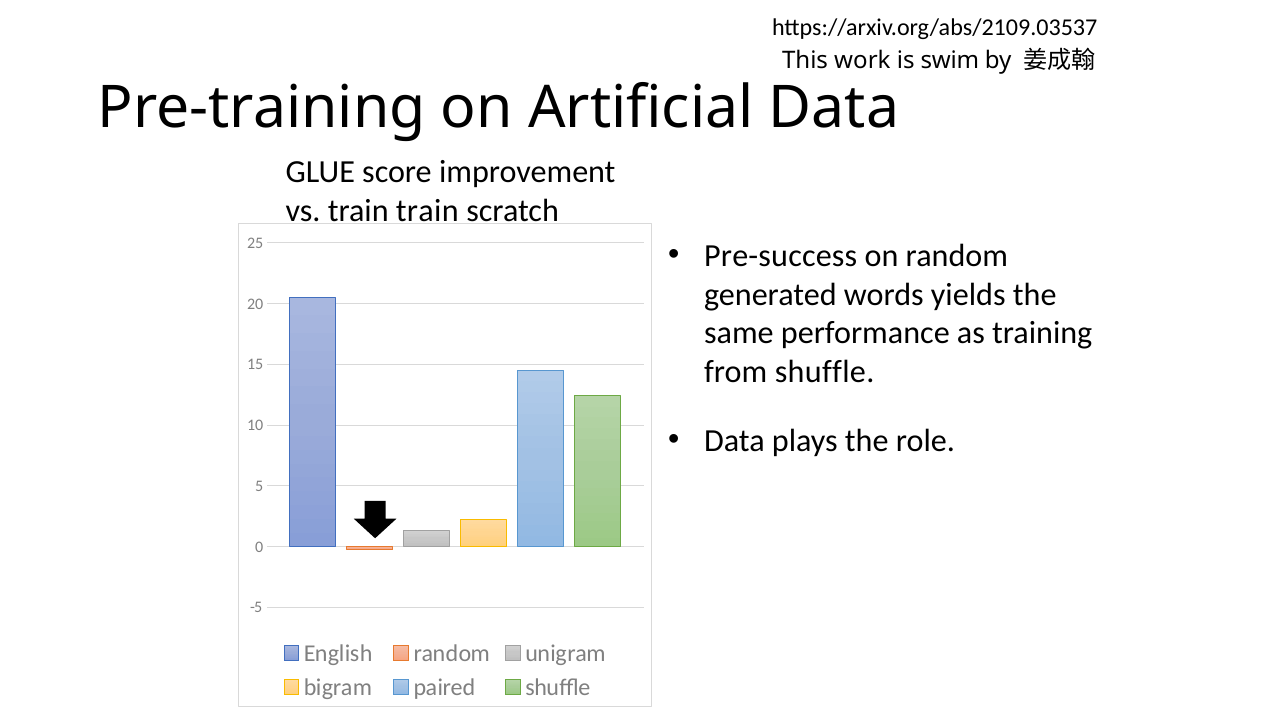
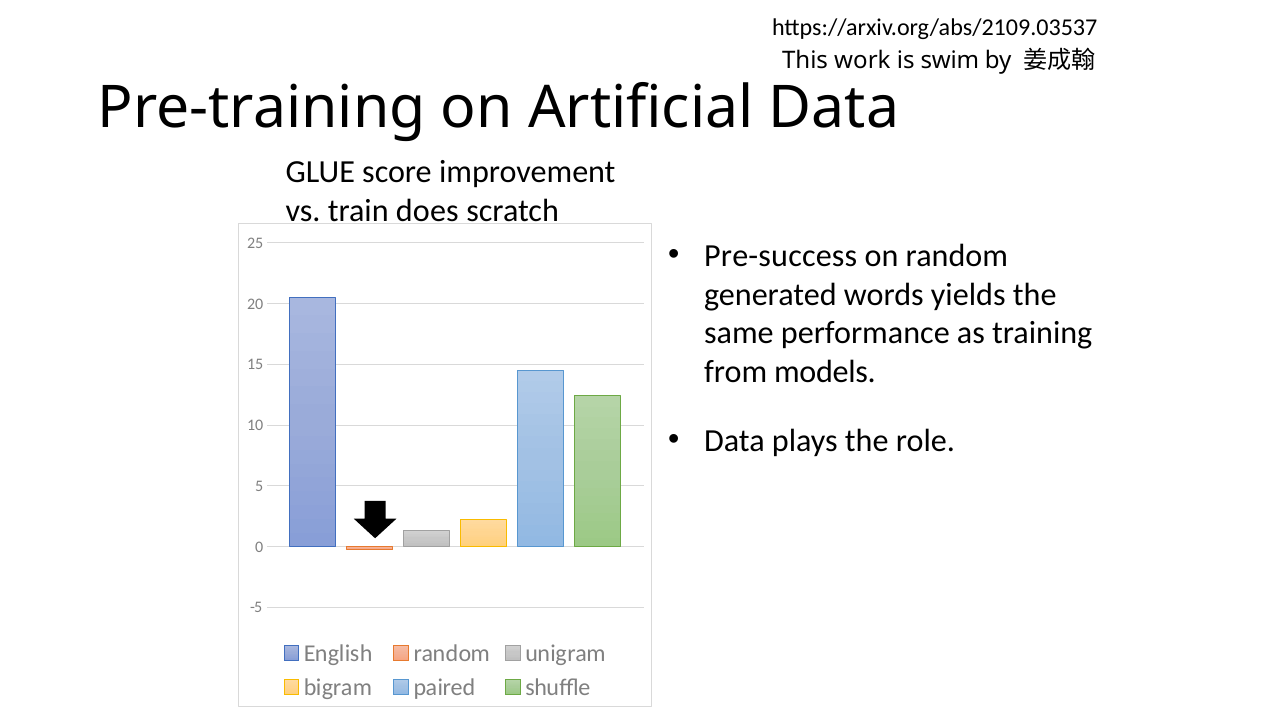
train train: train -> does
from shuffle: shuffle -> models
